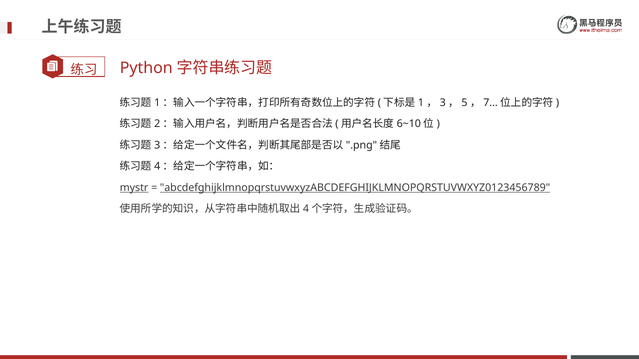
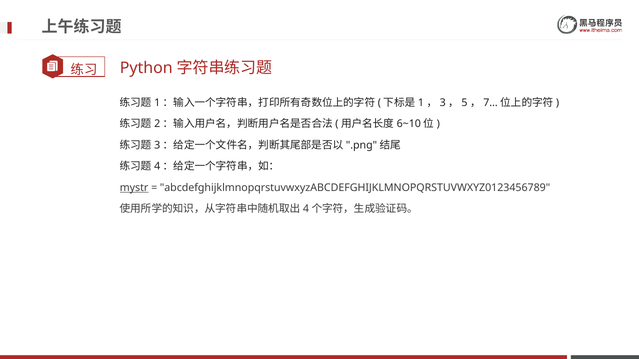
abcdefghijklmnopqrstuvwxyzABCDEFGHIJKLMNOPQRSTUVWXYZ0123456789 underline: present -> none
